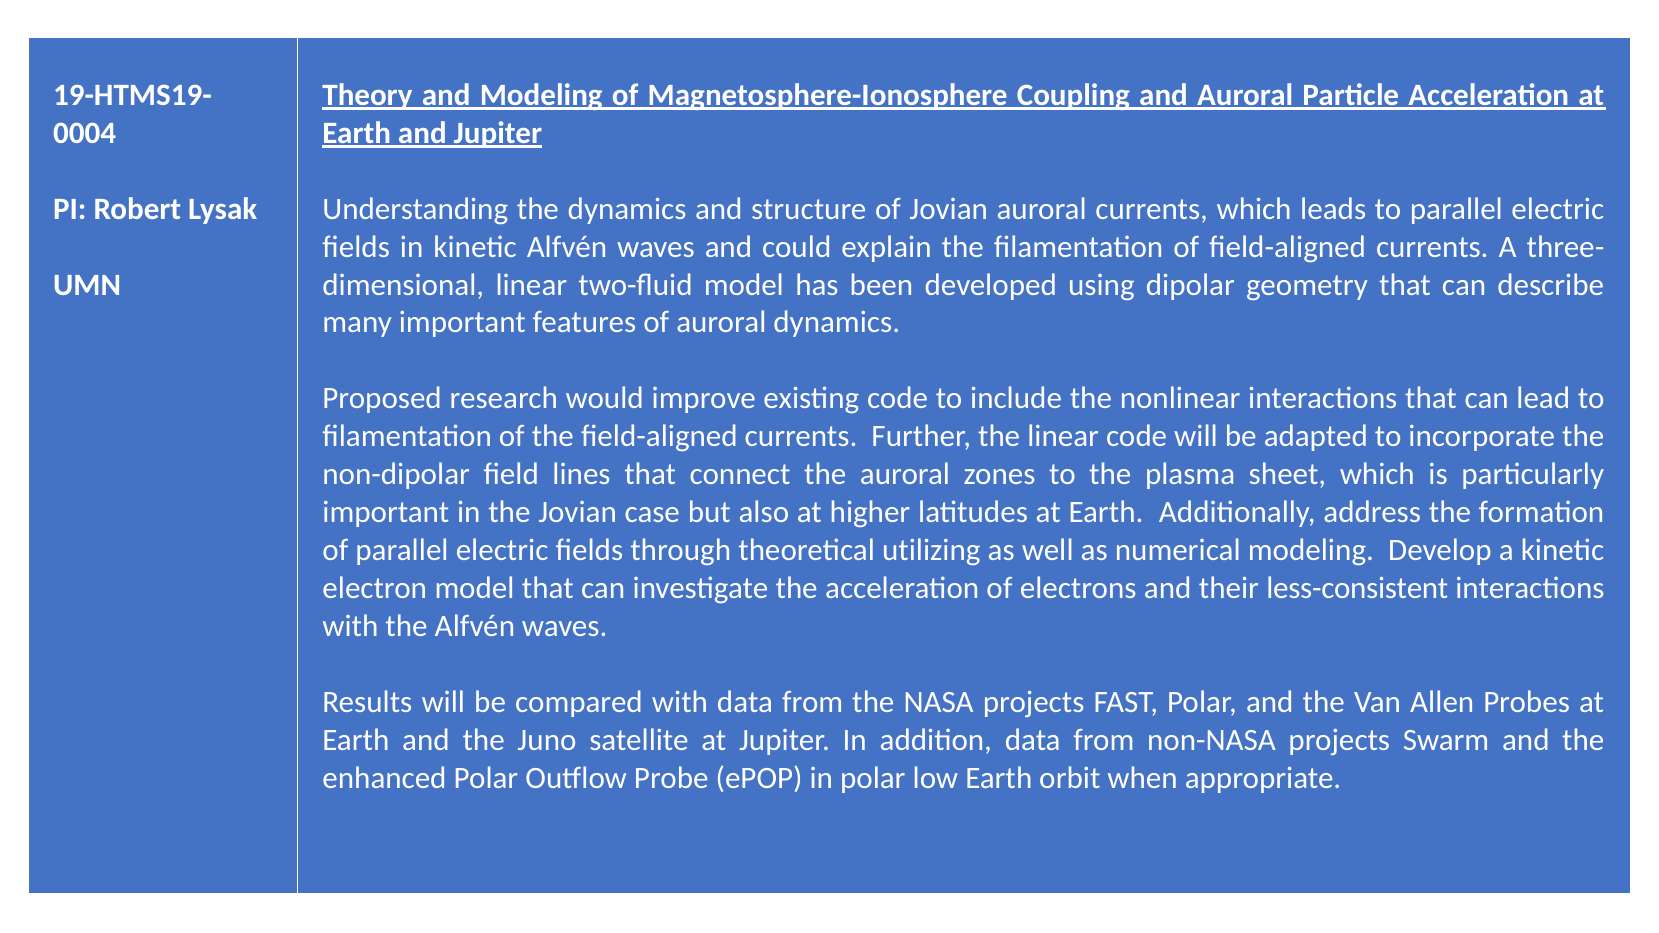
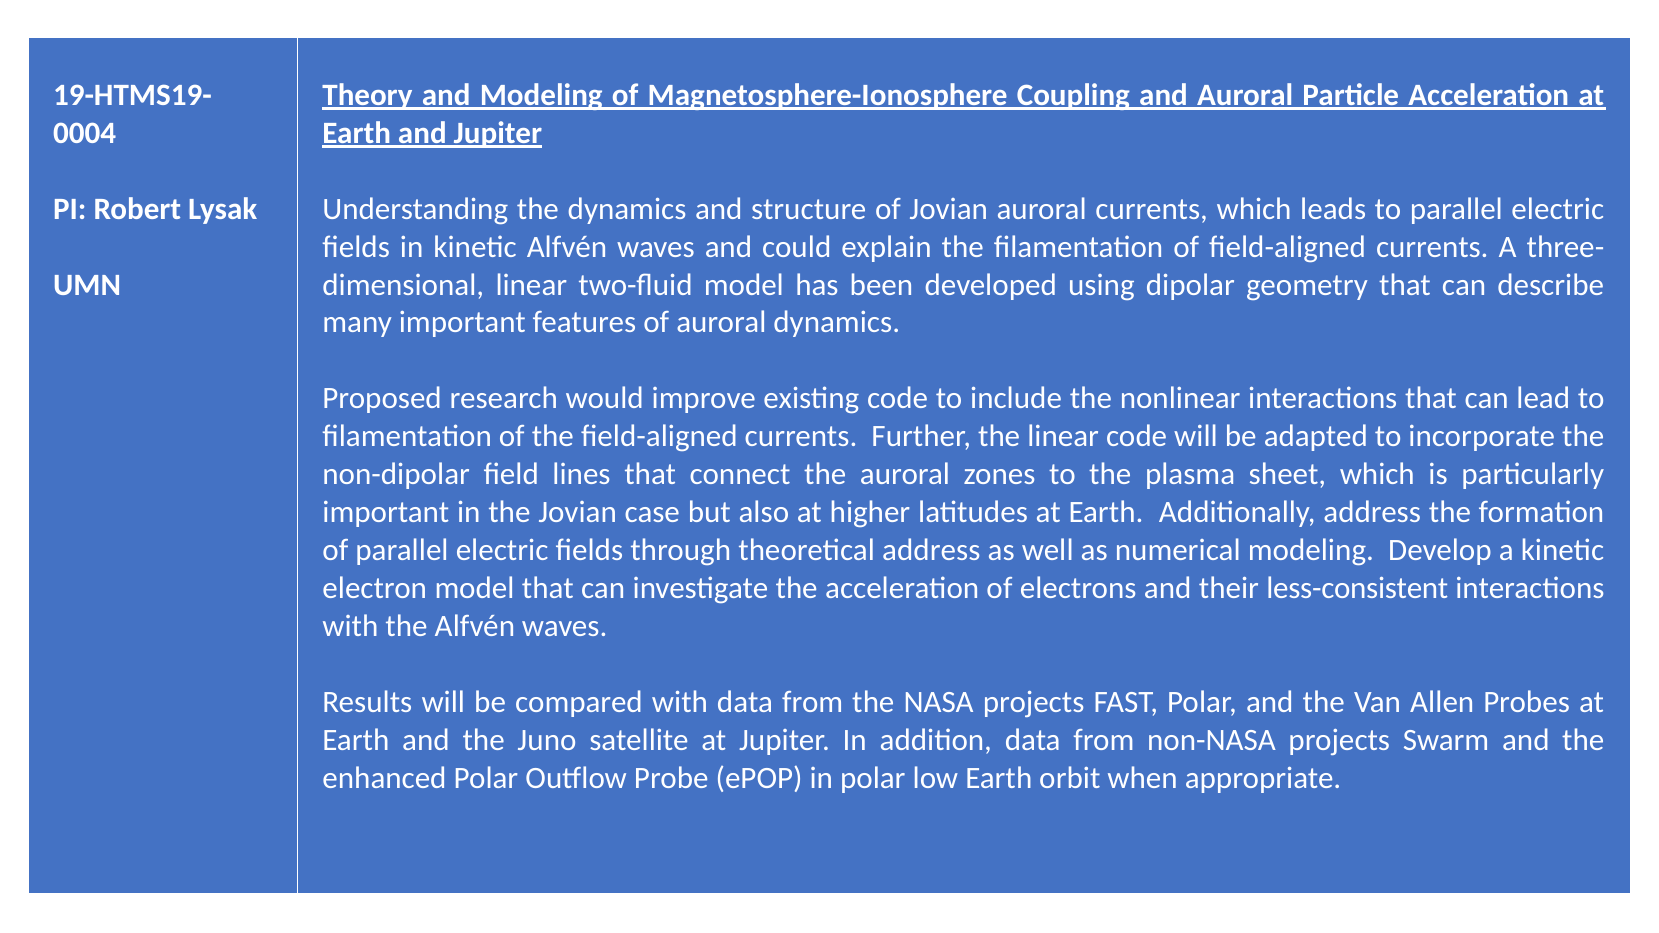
theoretical utilizing: utilizing -> address
